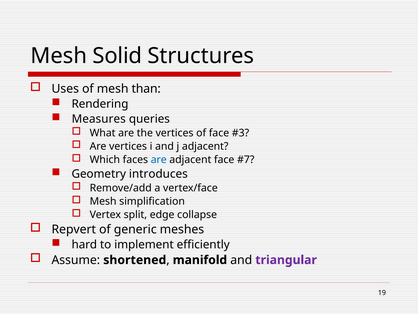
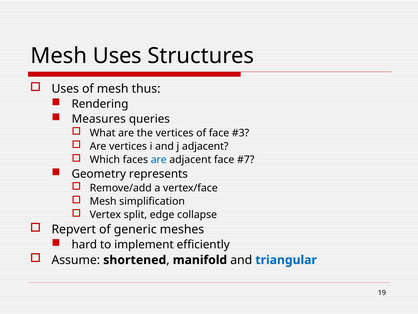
Mesh Solid: Solid -> Uses
than: than -> thus
introduces: introduces -> represents
triangular colour: purple -> blue
